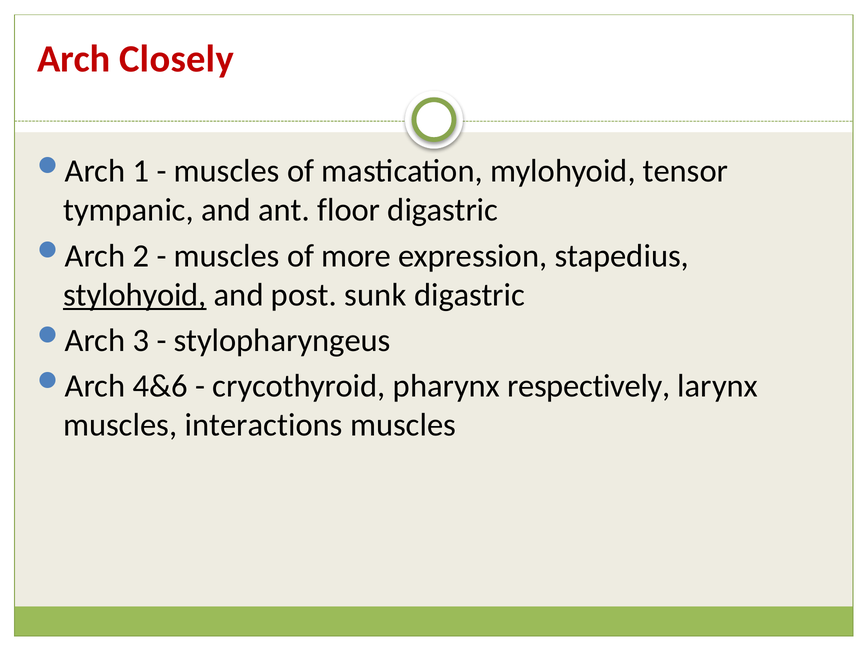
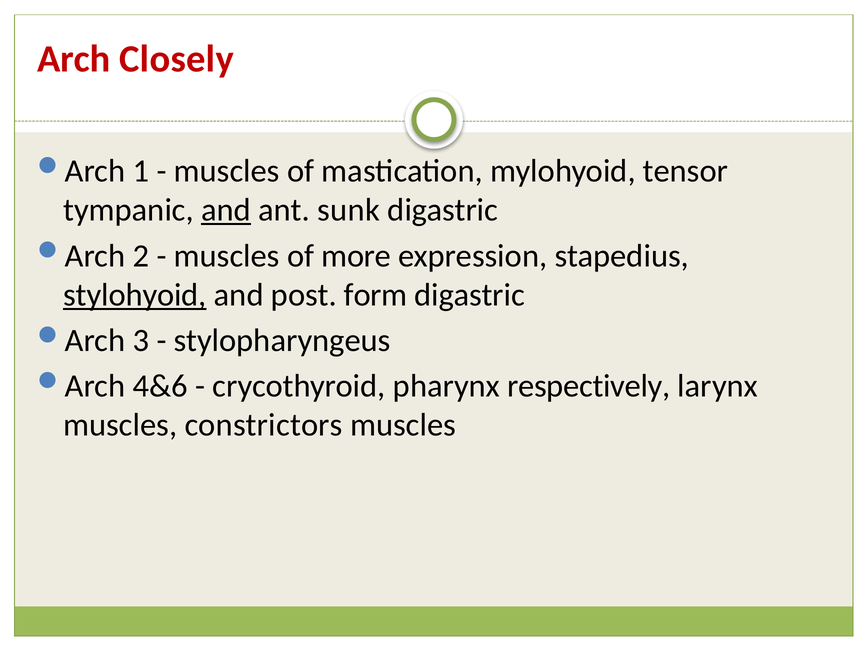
and at (226, 210) underline: none -> present
floor: floor -> sunk
sunk: sunk -> form
interactions: interactions -> constrictors
